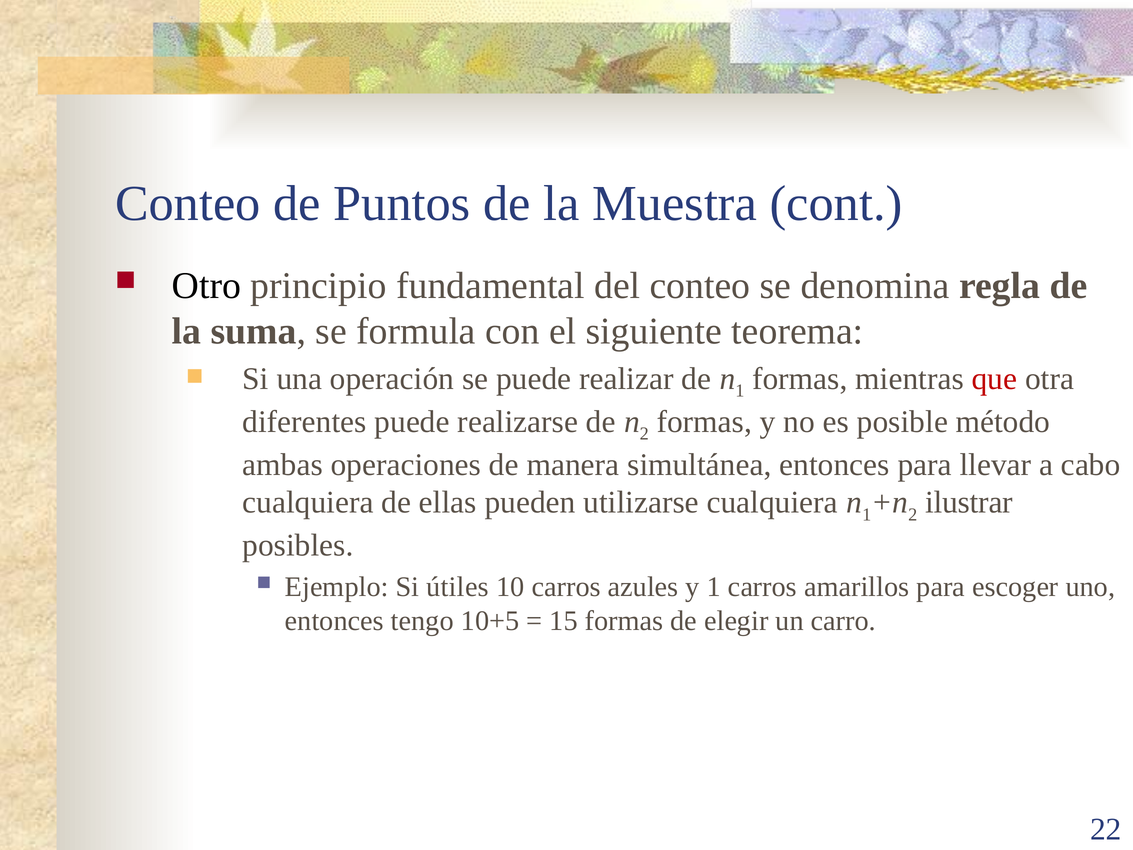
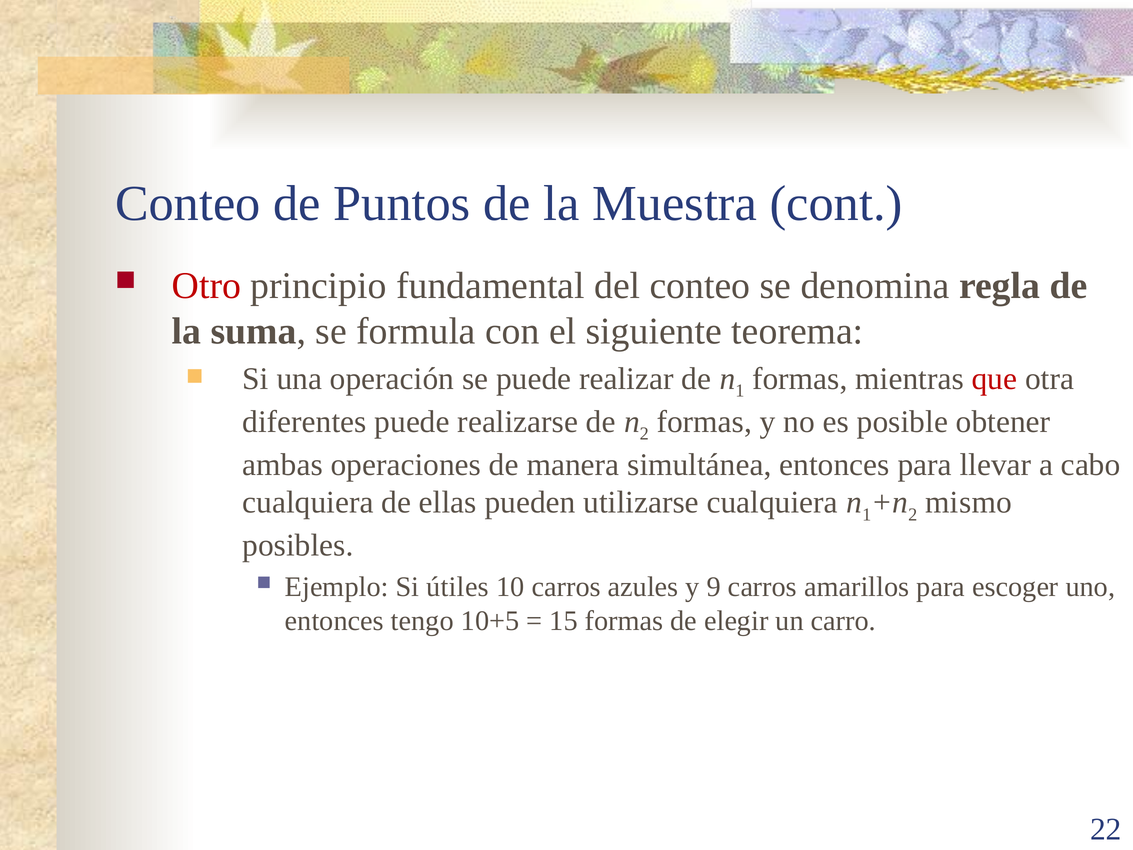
Otro colour: black -> red
método: método -> obtener
ilustrar: ilustrar -> mismo
y 1: 1 -> 9
